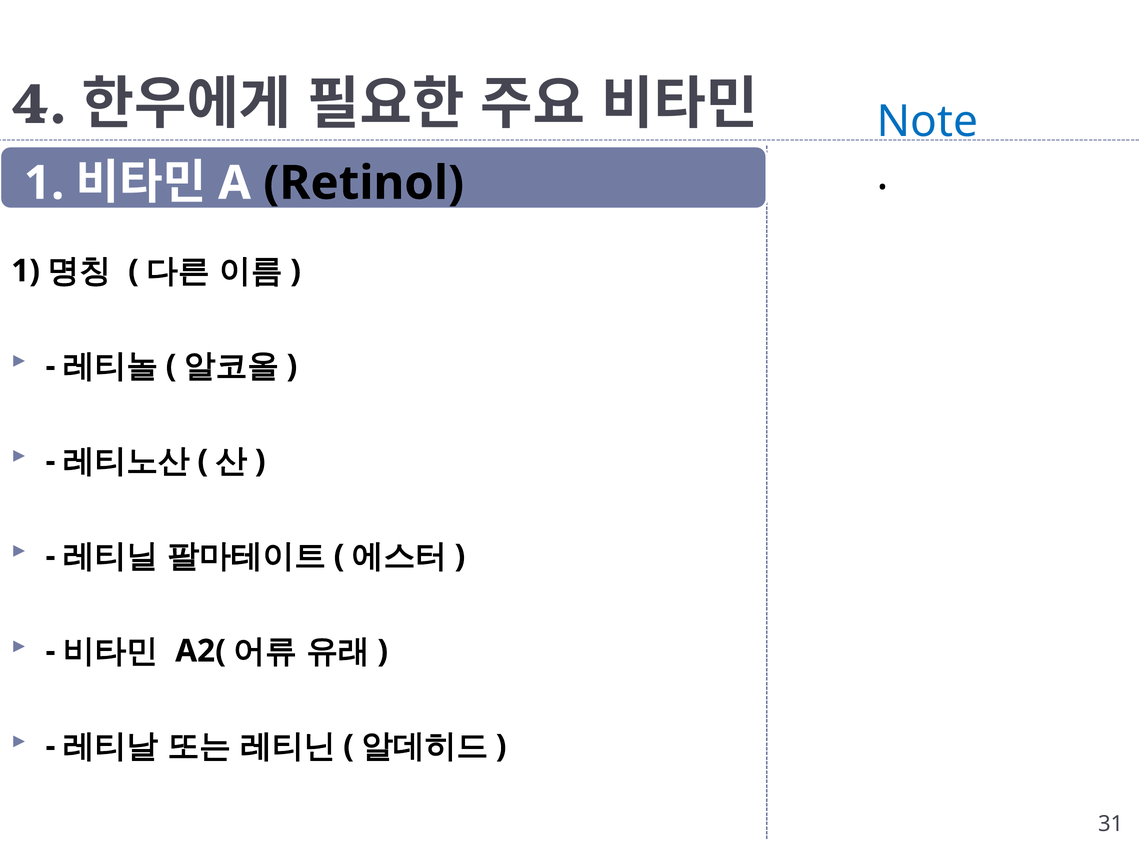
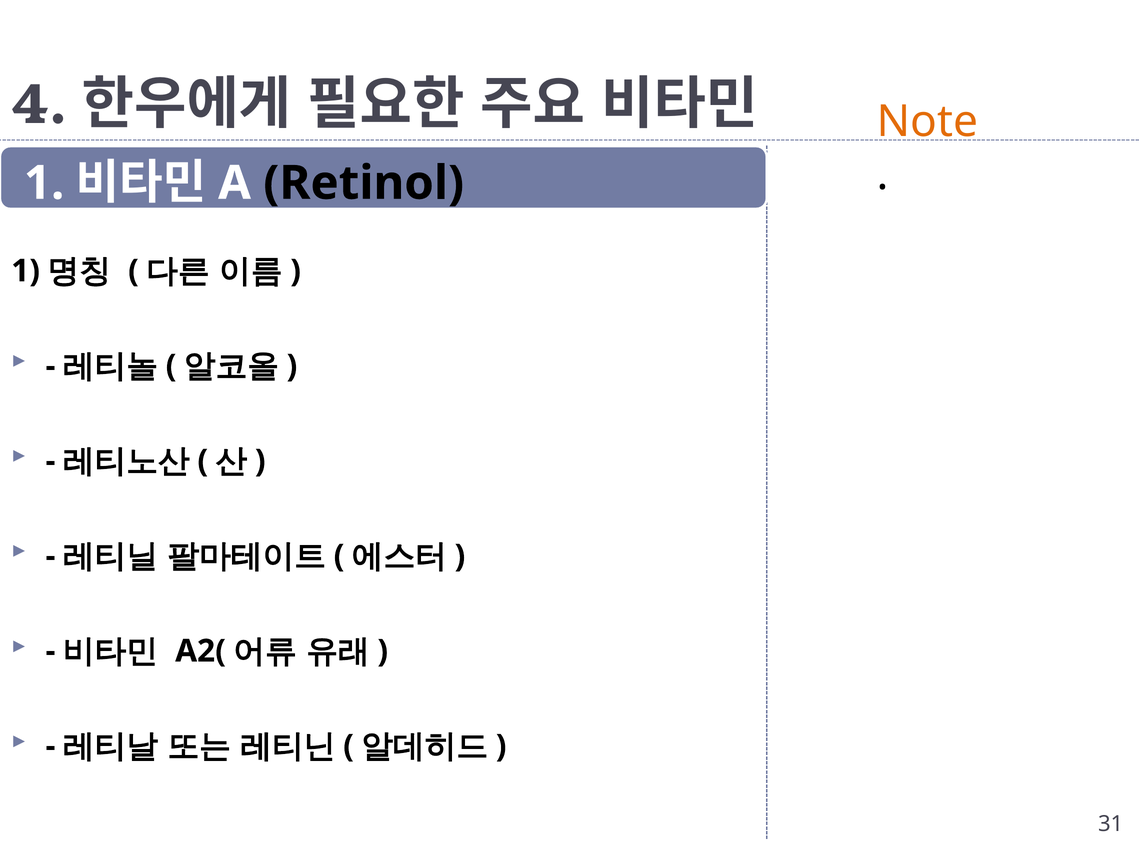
Note colour: blue -> orange
